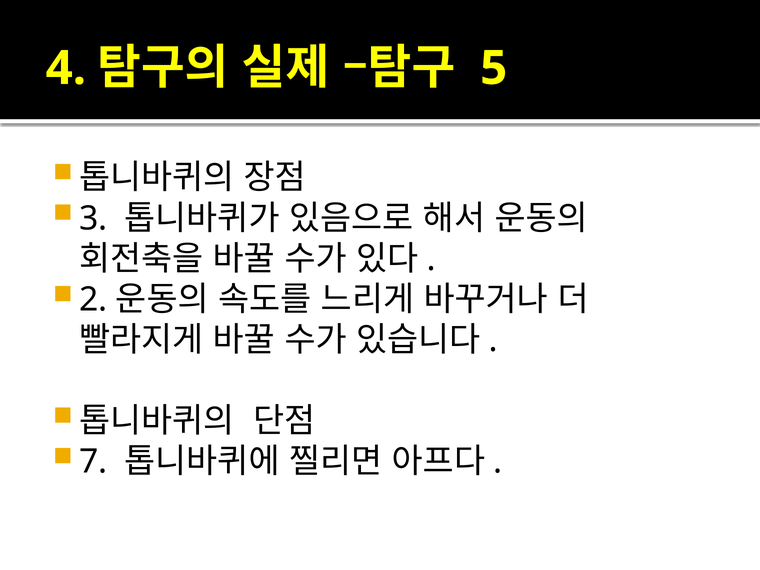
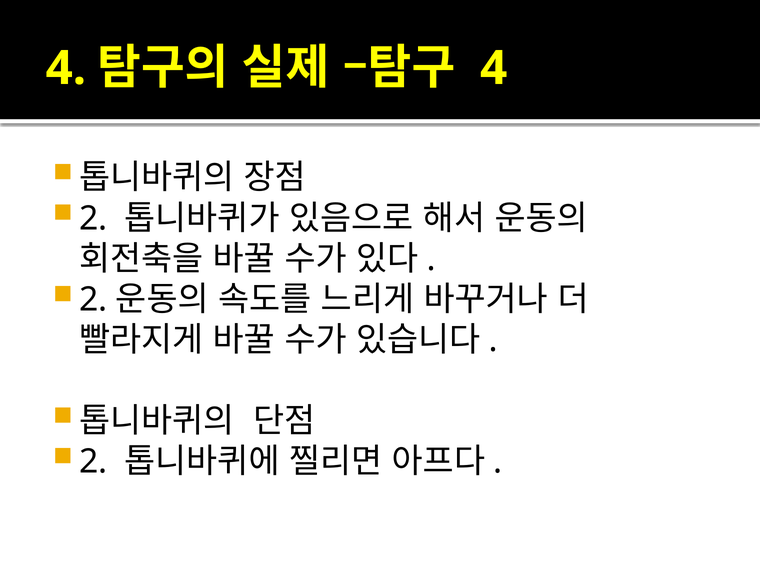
5 at (494, 68): 5 -> 4
3 at (93, 218): 3 -> 2
7 at (93, 462): 7 -> 2
